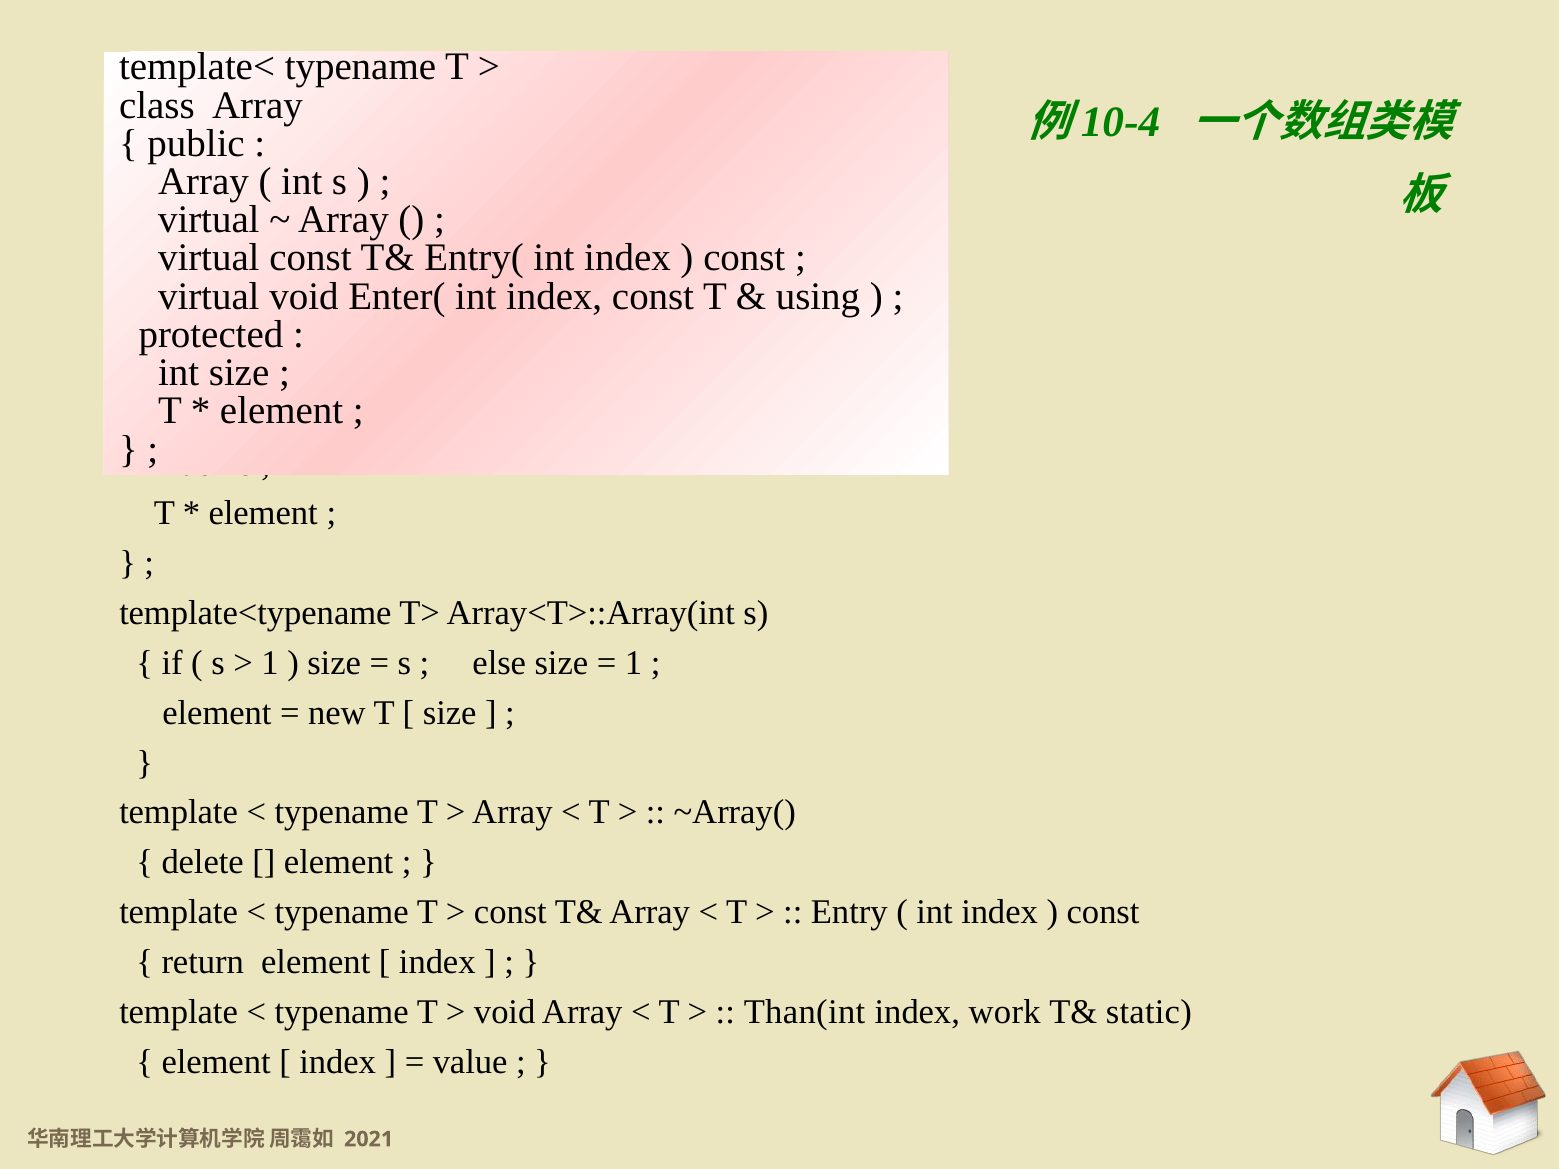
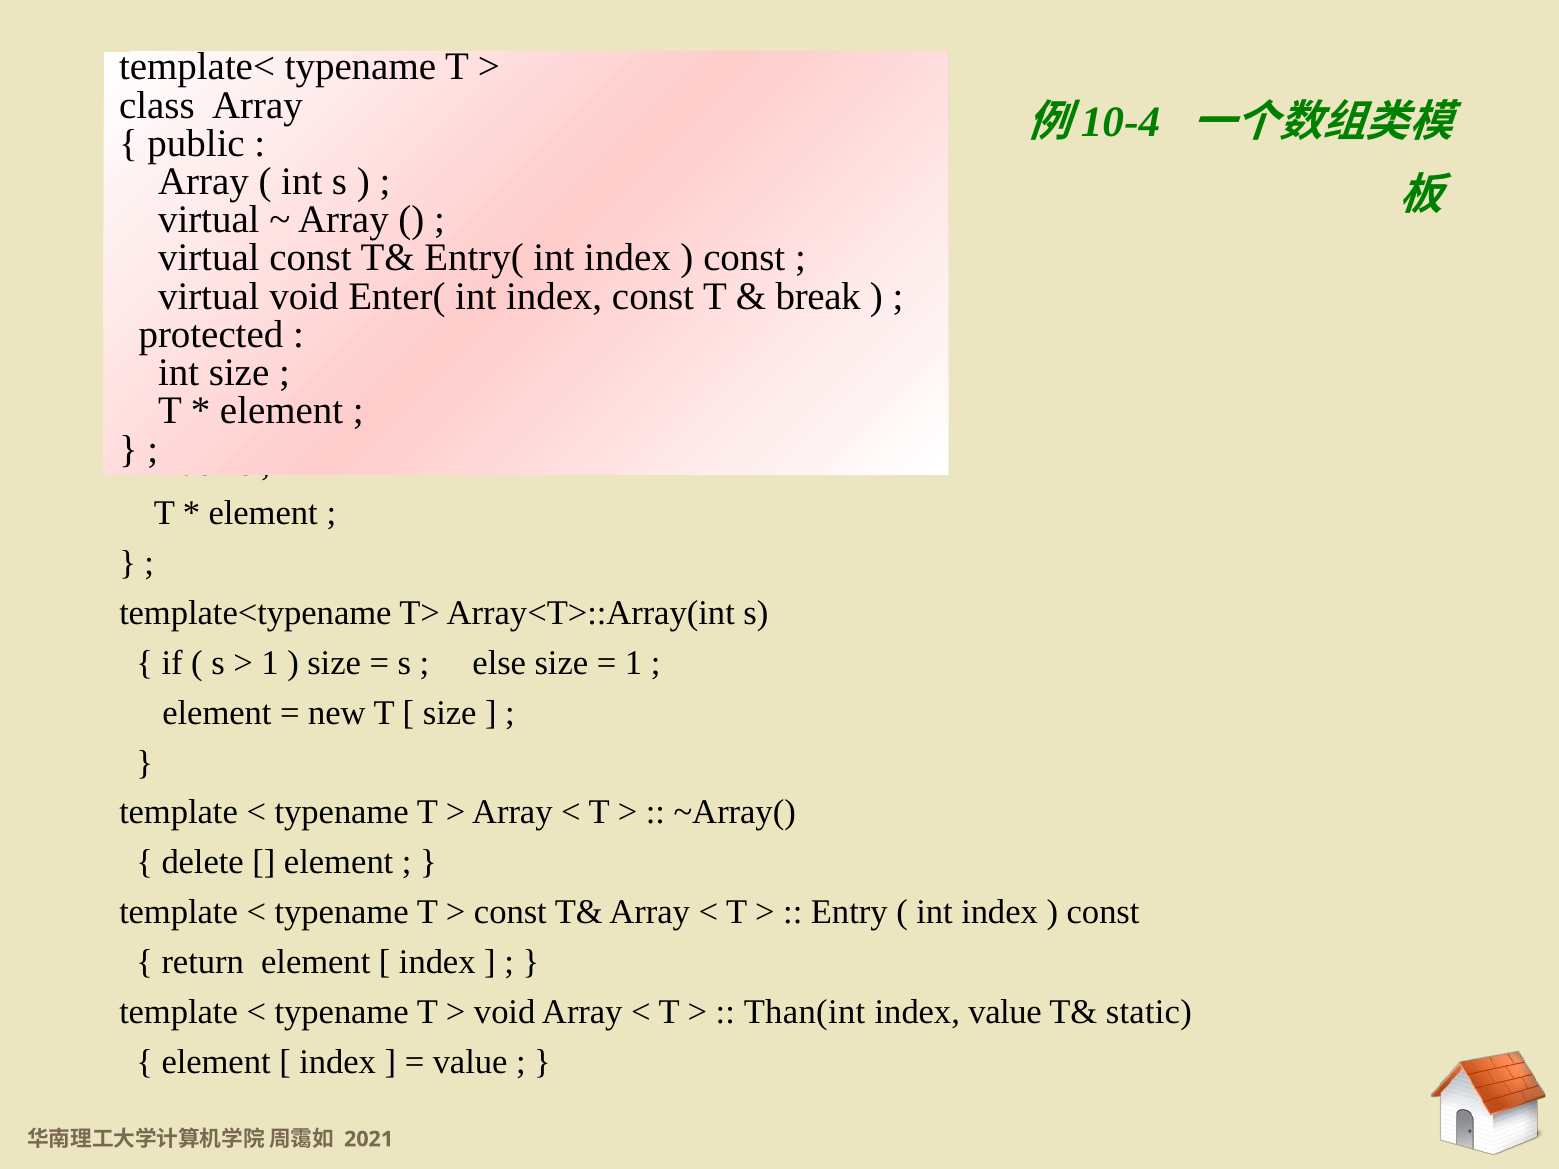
using: using -> break
index work: work -> value
